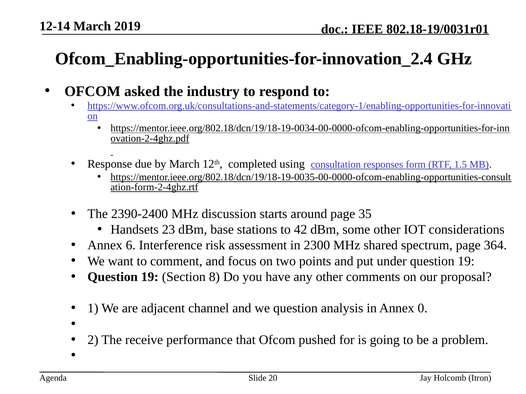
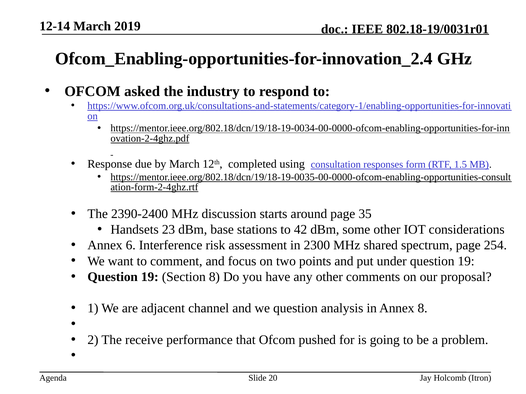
364: 364 -> 254
Annex 0: 0 -> 8
